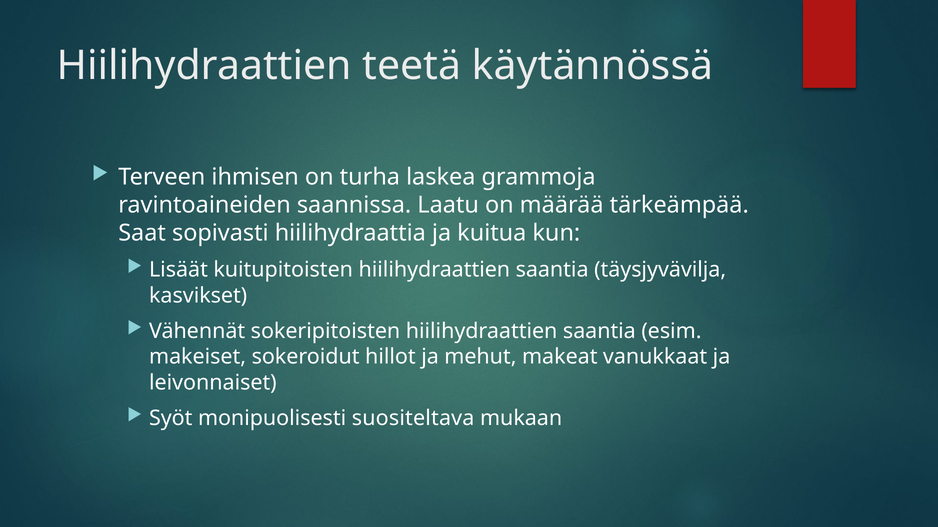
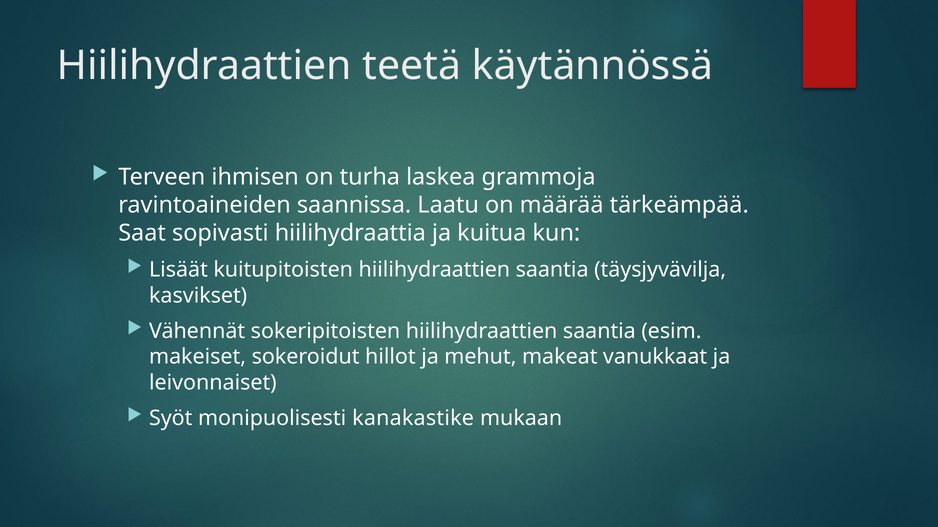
suositeltava: suositeltava -> kanakastike
